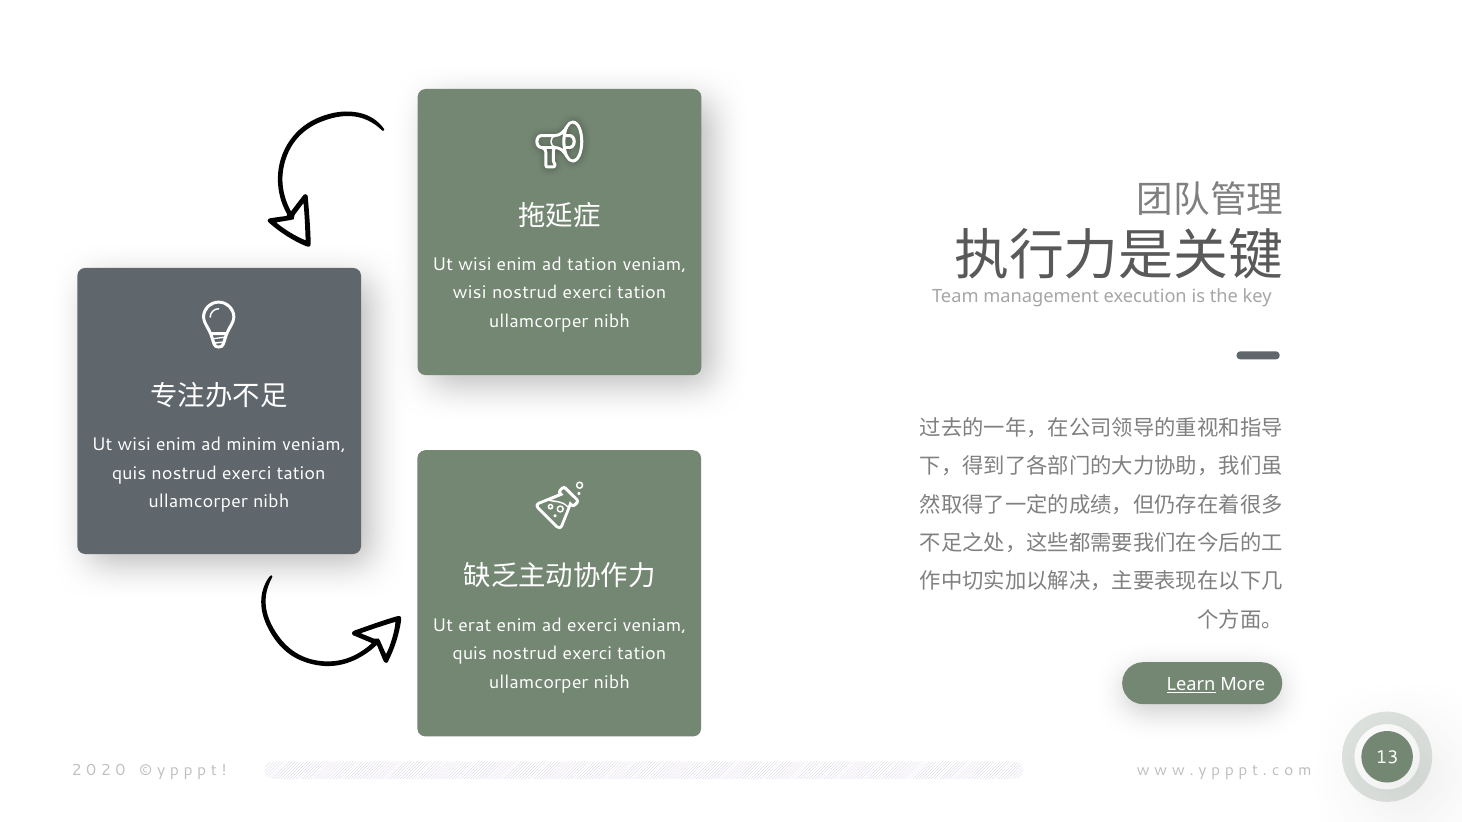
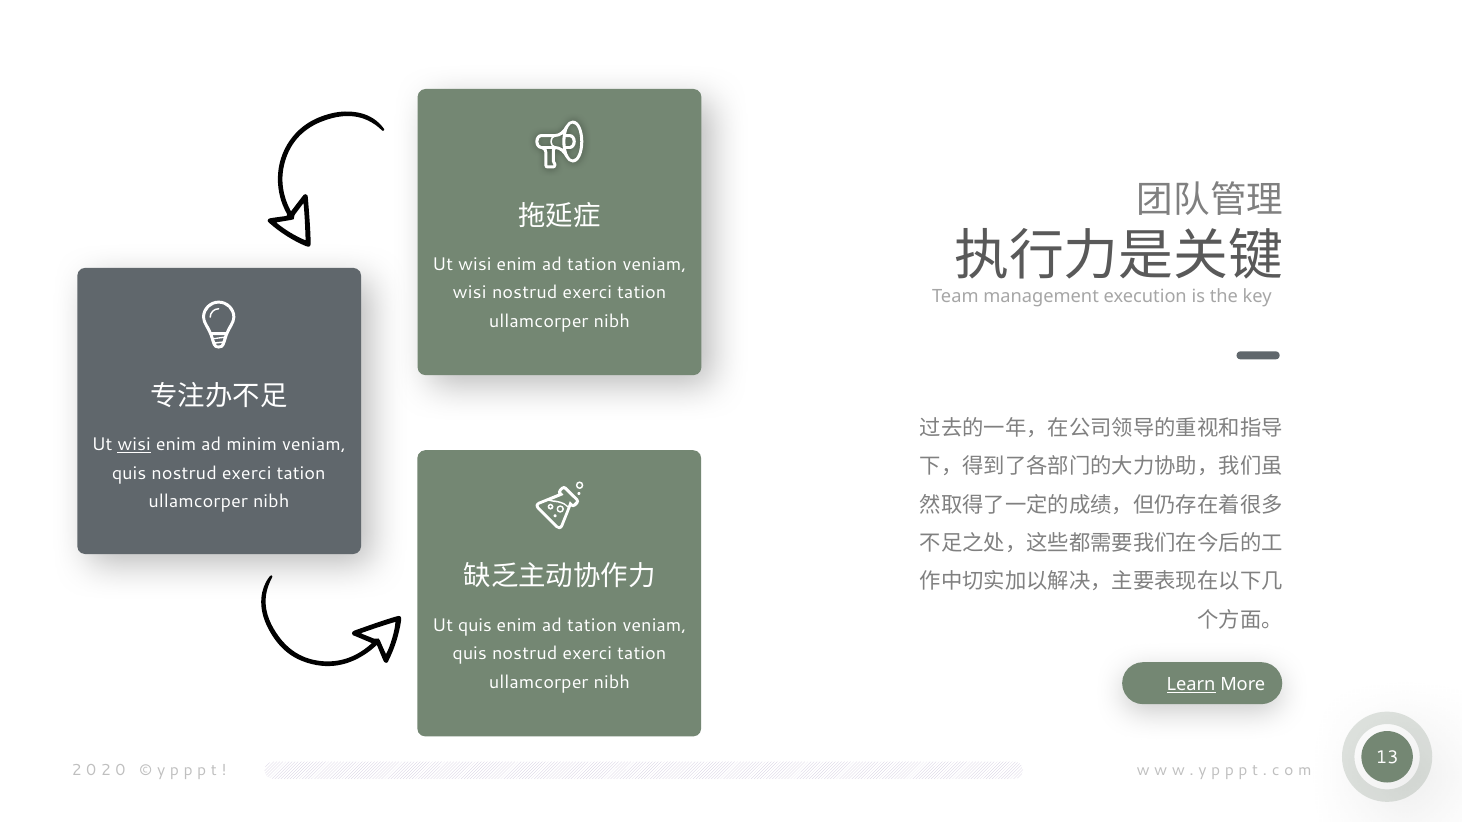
wisi at (134, 445) underline: none -> present
Ut erat: erat -> quis
exerci at (592, 626): exerci -> tation
